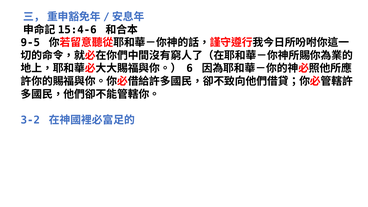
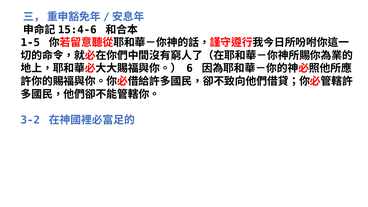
9-5: 9-5 -> 1-5
